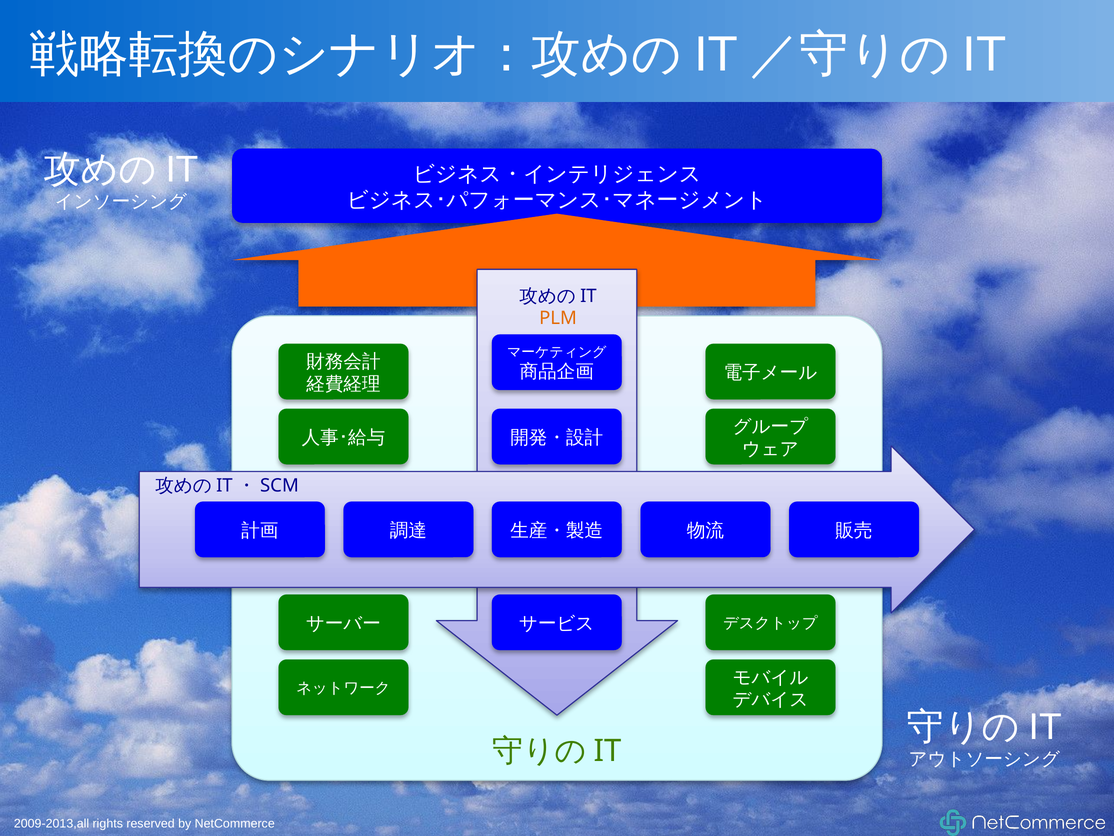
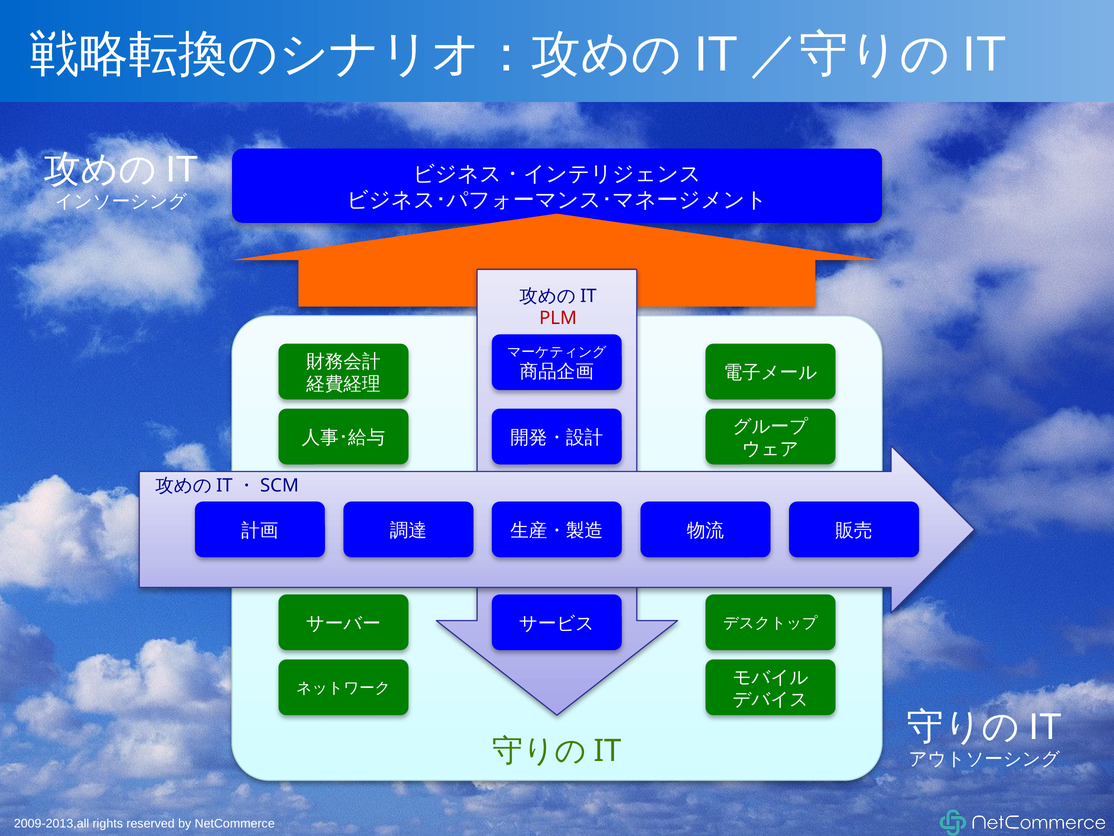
PLM colour: orange -> red
